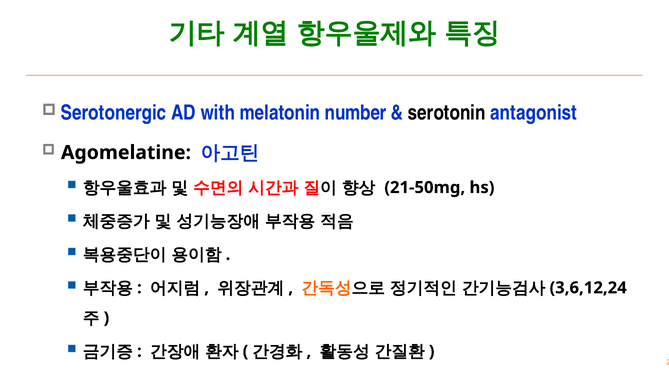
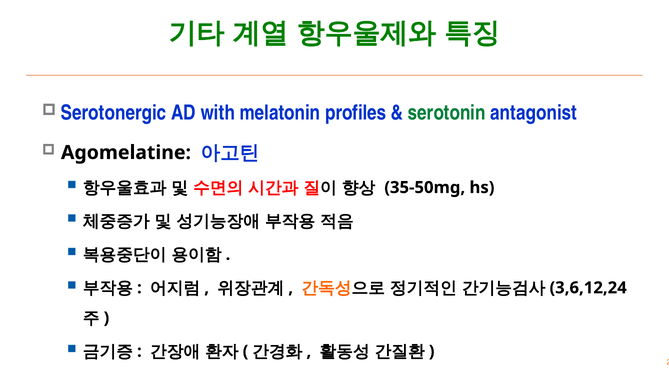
number: number -> profiles
serotonin colour: black -> green
21-50mg: 21-50mg -> 35-50mg
